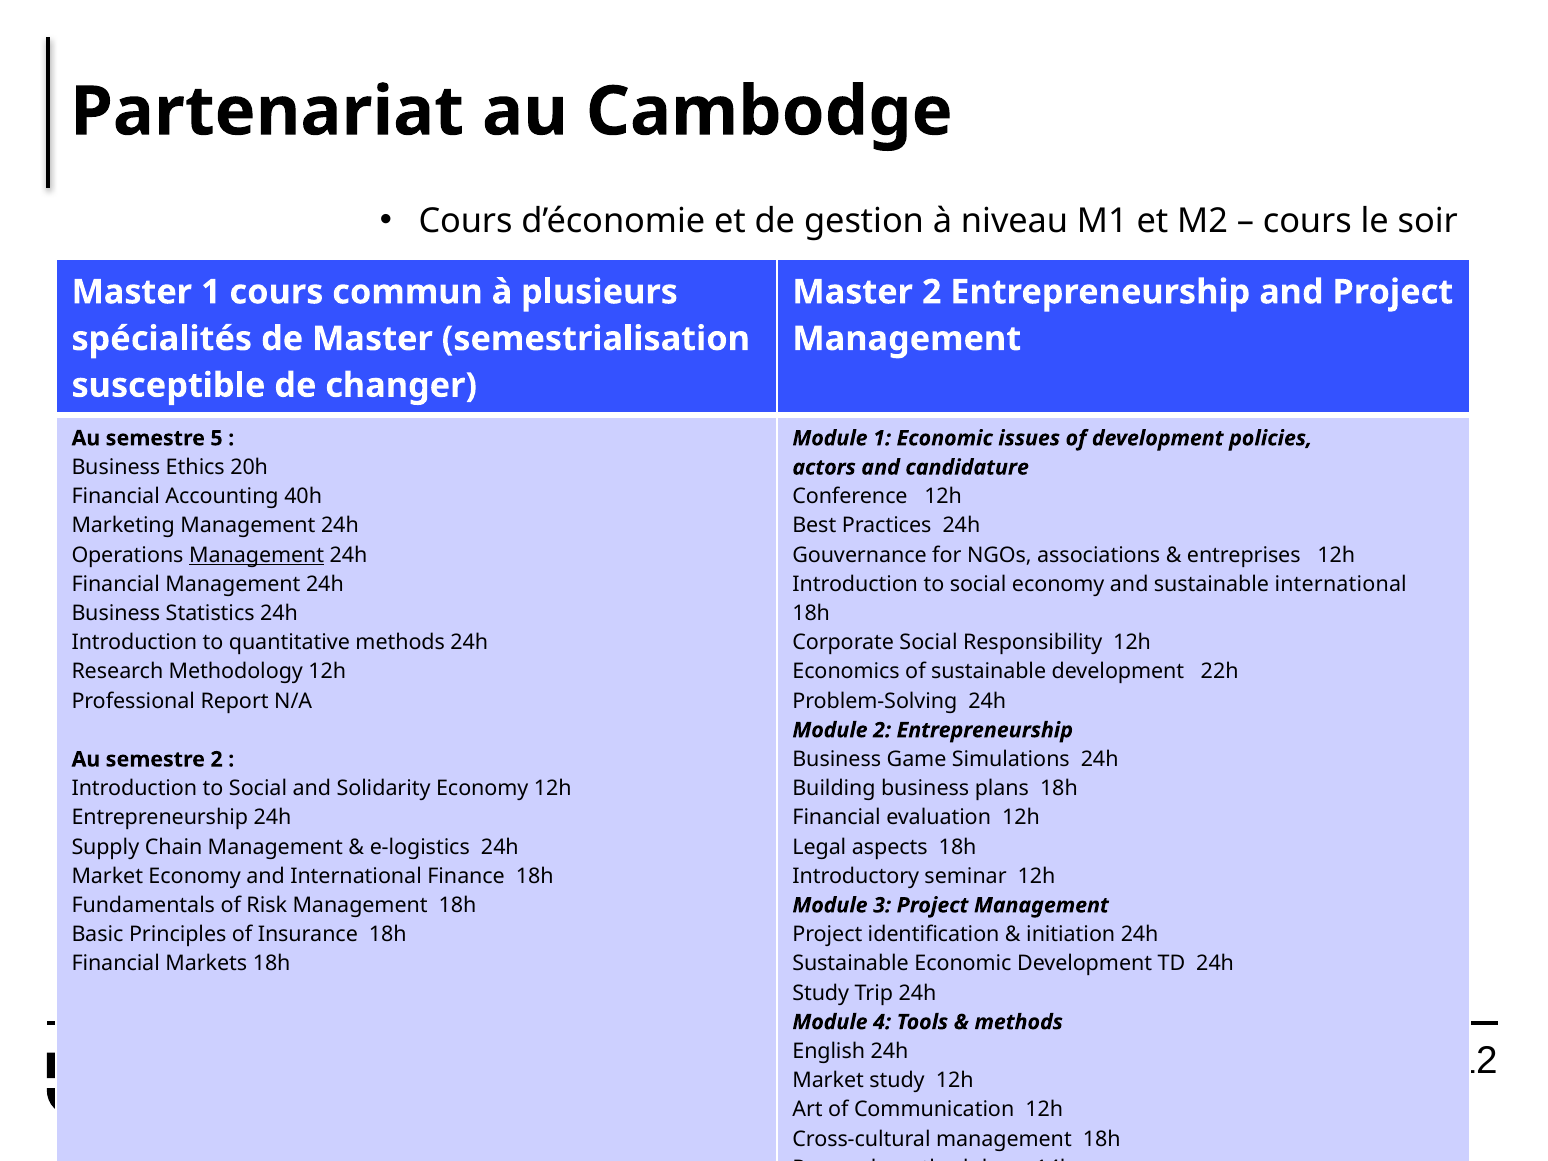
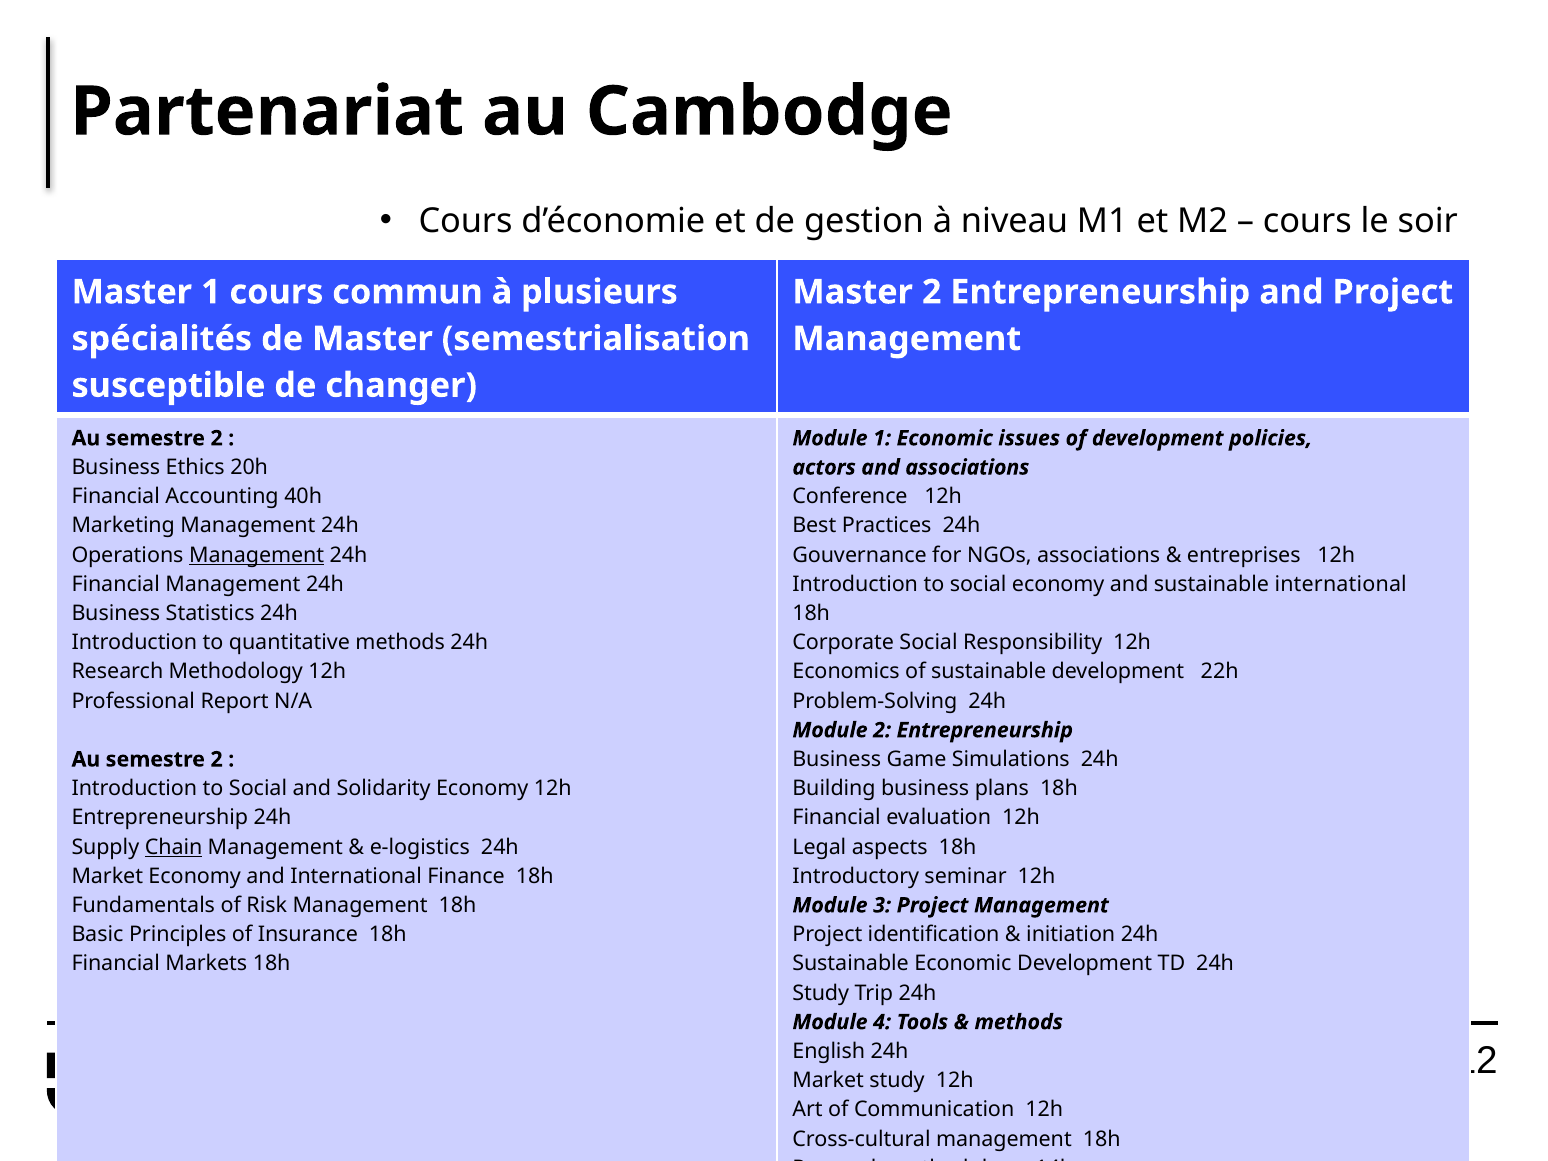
5 at (217, 438): 5 -> 2
and candidature: candidature -> associations
Chain underline: none -> present
